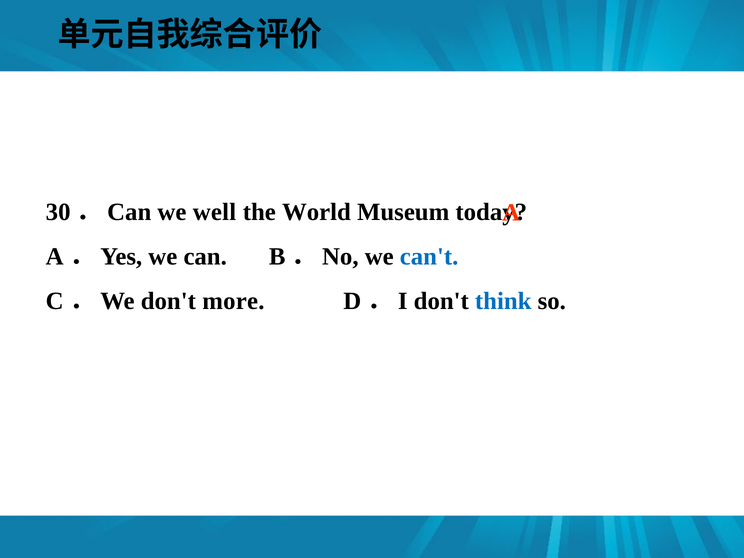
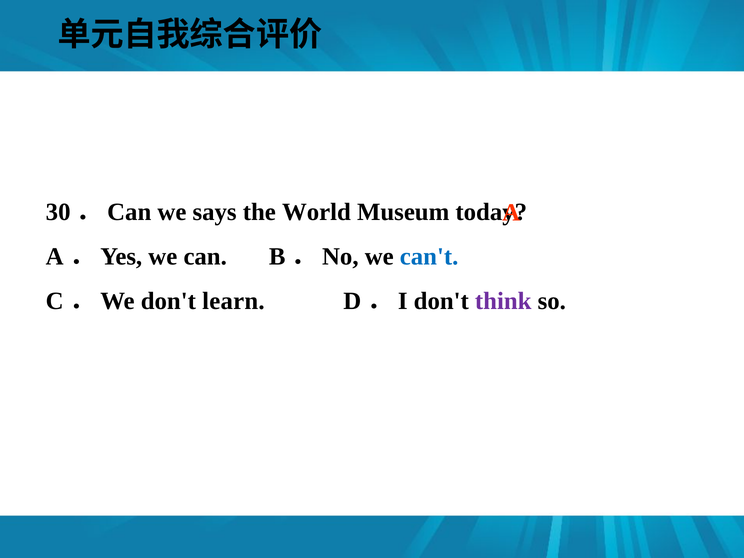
well: well -> says
more: more -> learn
think colour: blue -> purple
